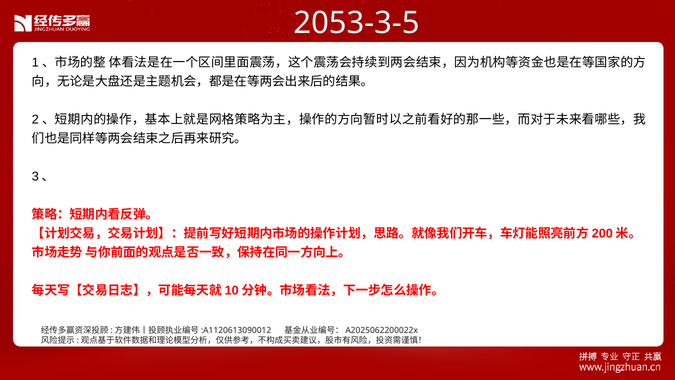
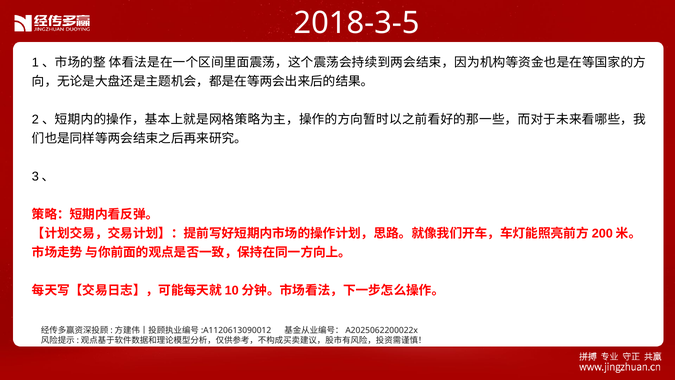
2053-3-5: 2053-3-5 -> 2018-3-5
